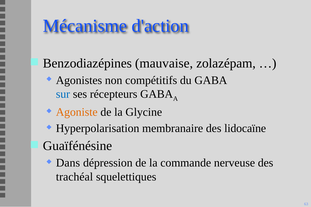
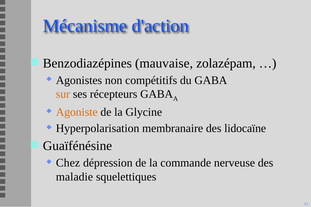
sur colour: blue -> orange
Dans: Dans -> Chez
trachéal: trachéal -> maladie
